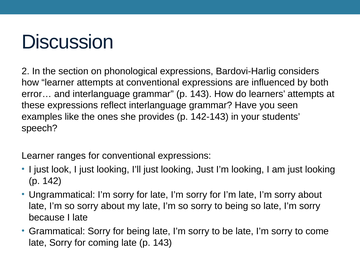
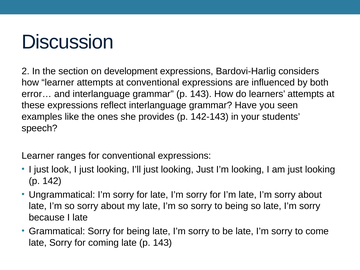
phonological: phonological -> development
